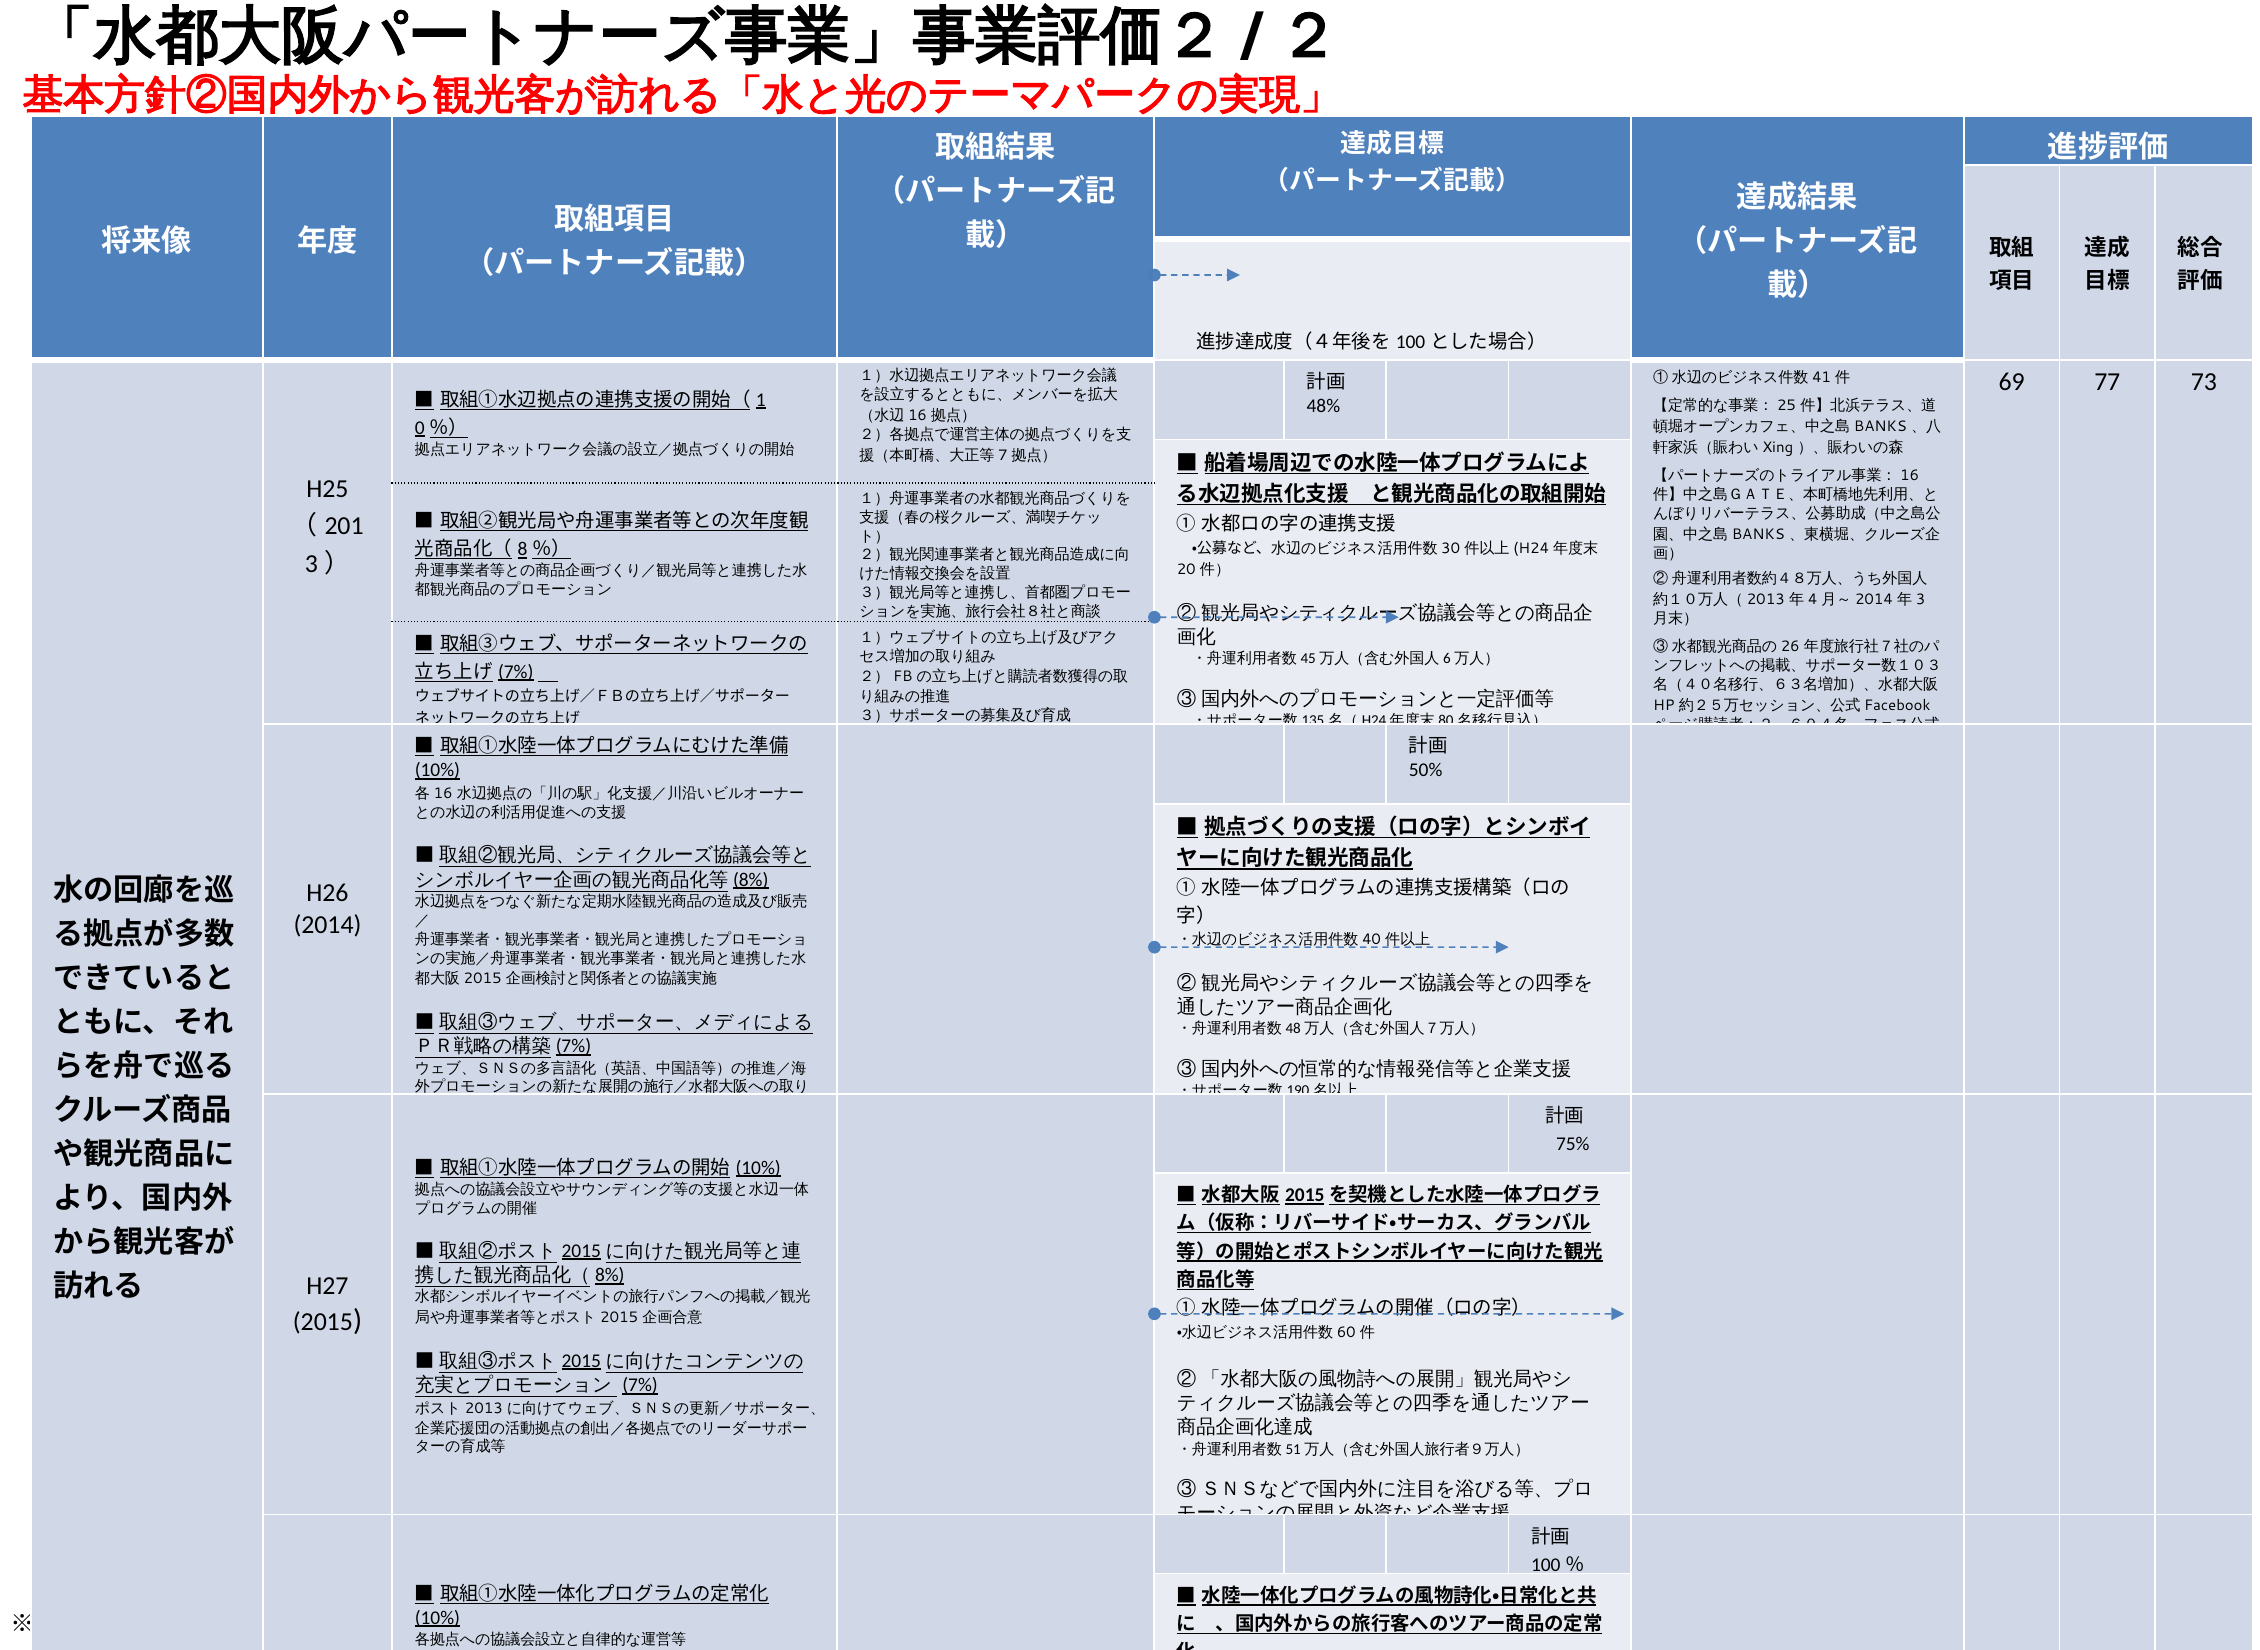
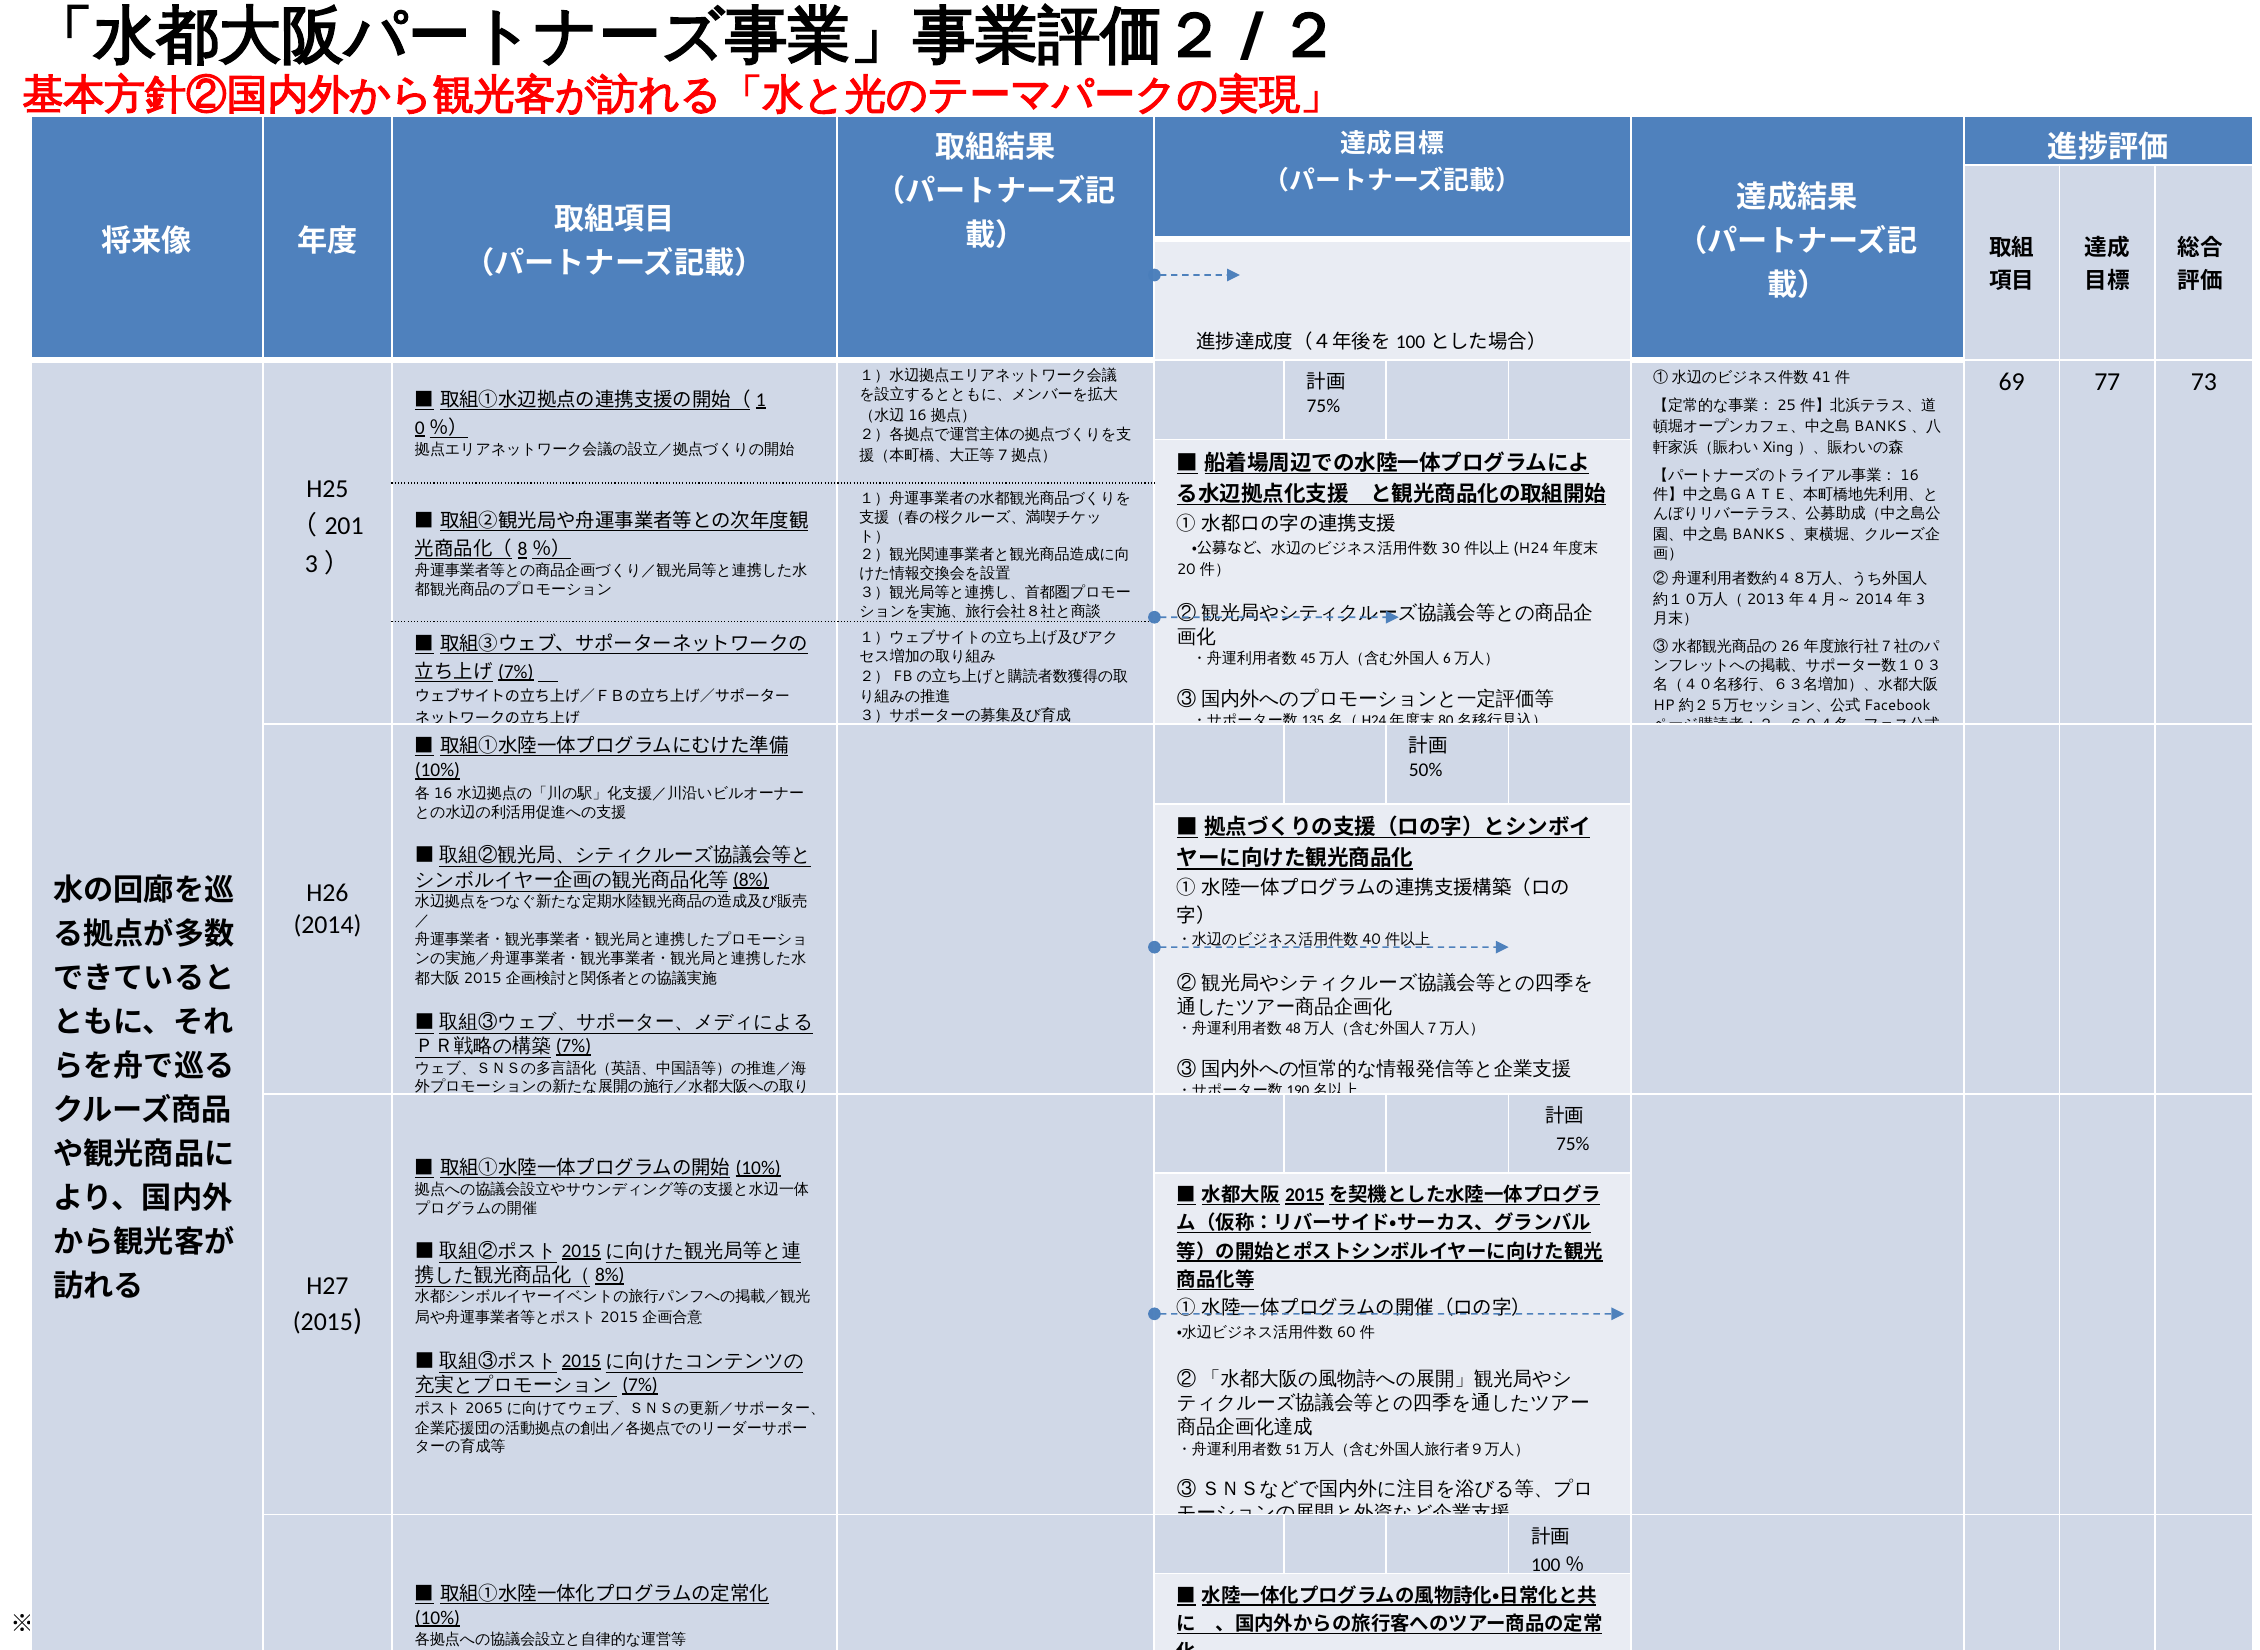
48% at (1323, 406): 48% -> 75%
2013: 2013 -> 2065
